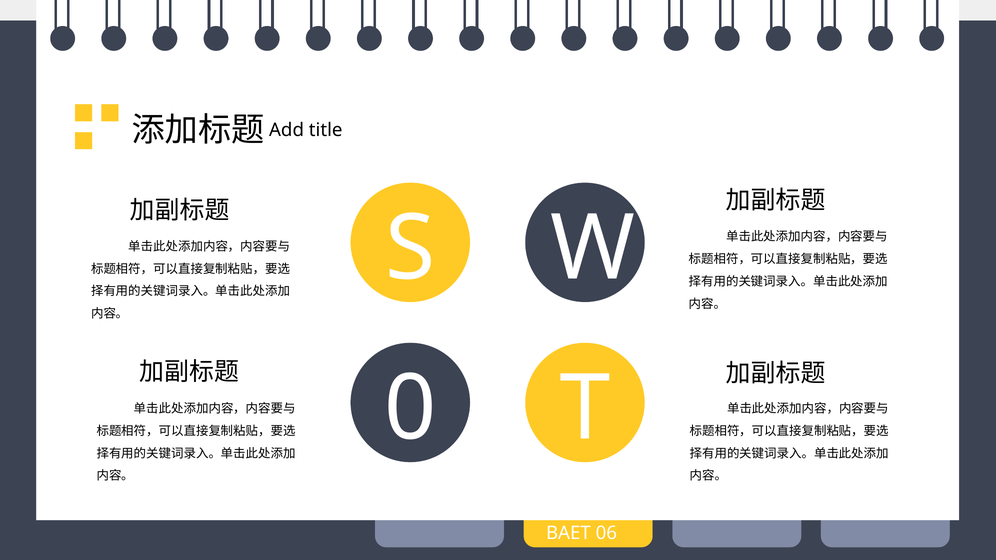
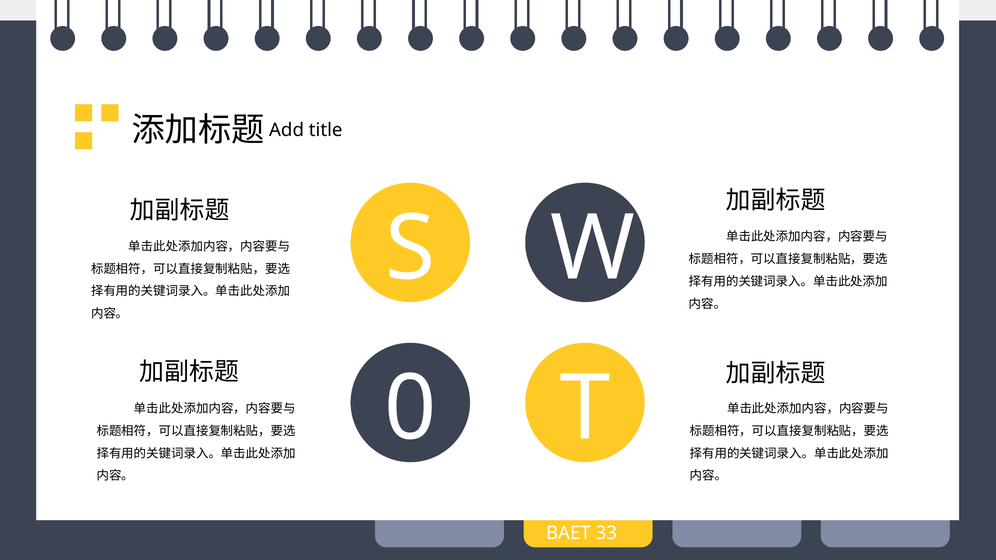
06: 06 -> 33
